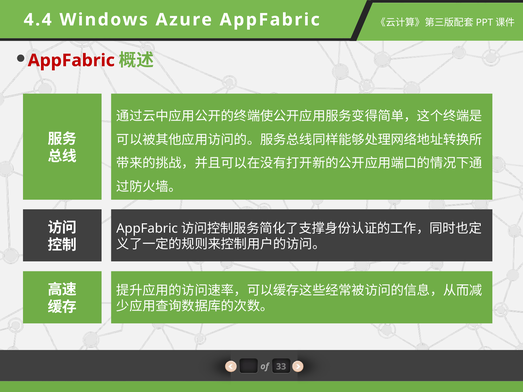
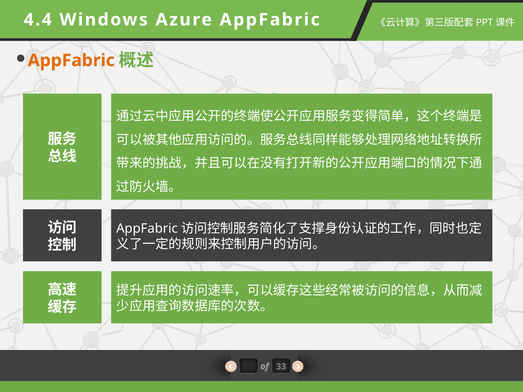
AppFabric at (71, 60) colour: red -> orange
